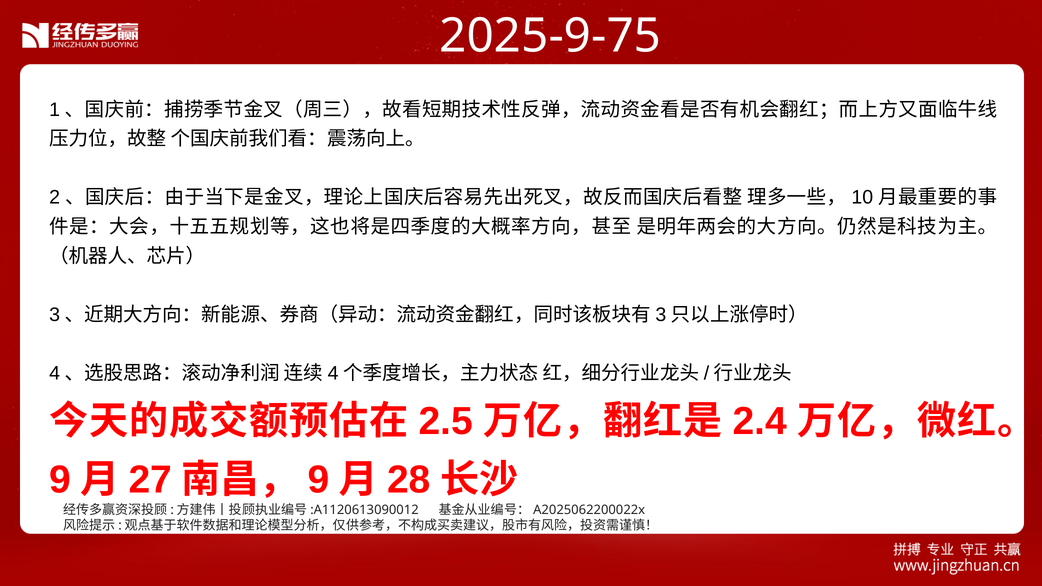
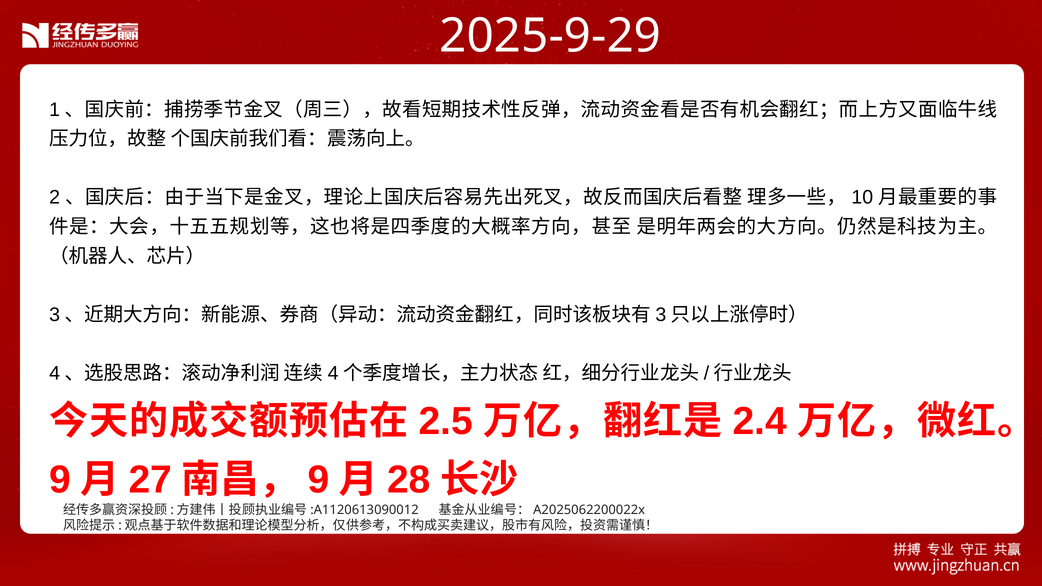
2025-9-75: 2025-9-75 -> 2025-9-29
